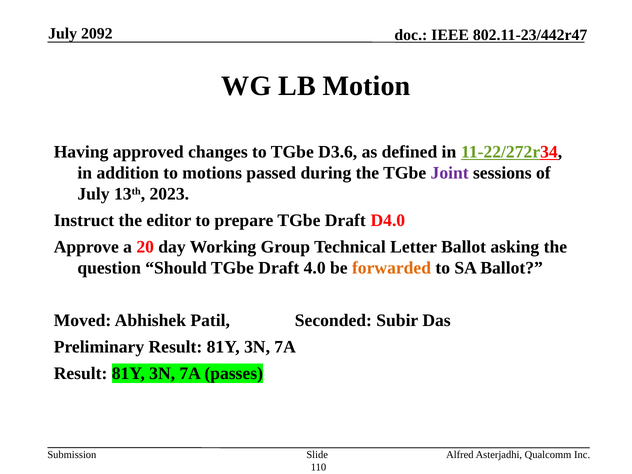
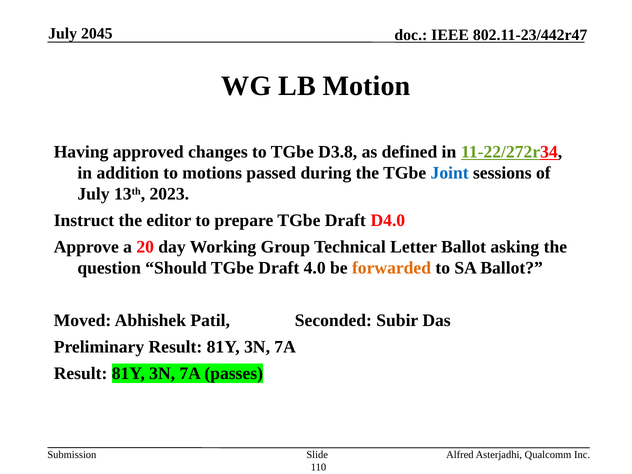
2092: 2092 -> 2045
D3.6: D3.6 -> D3.8
Joint colour: purple -> blue
